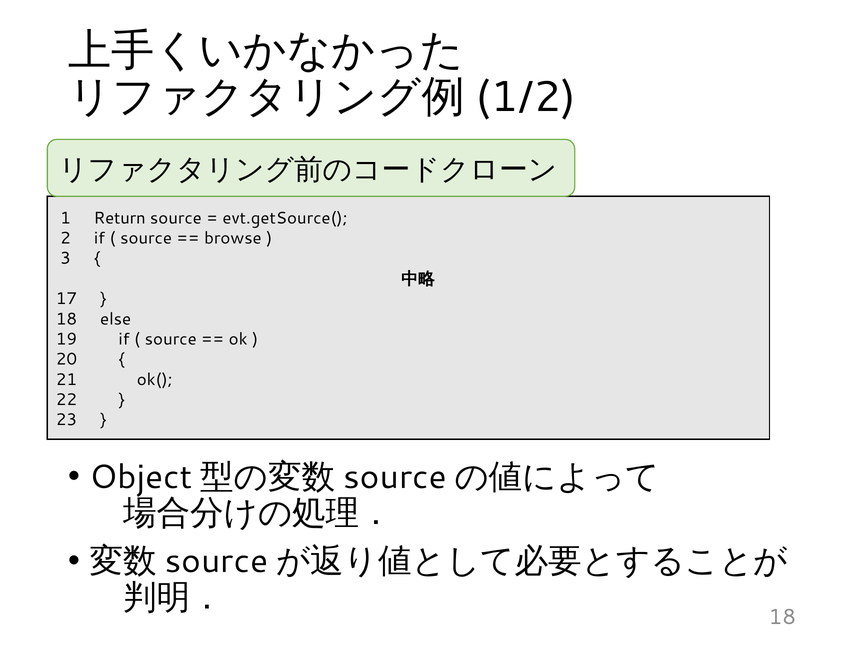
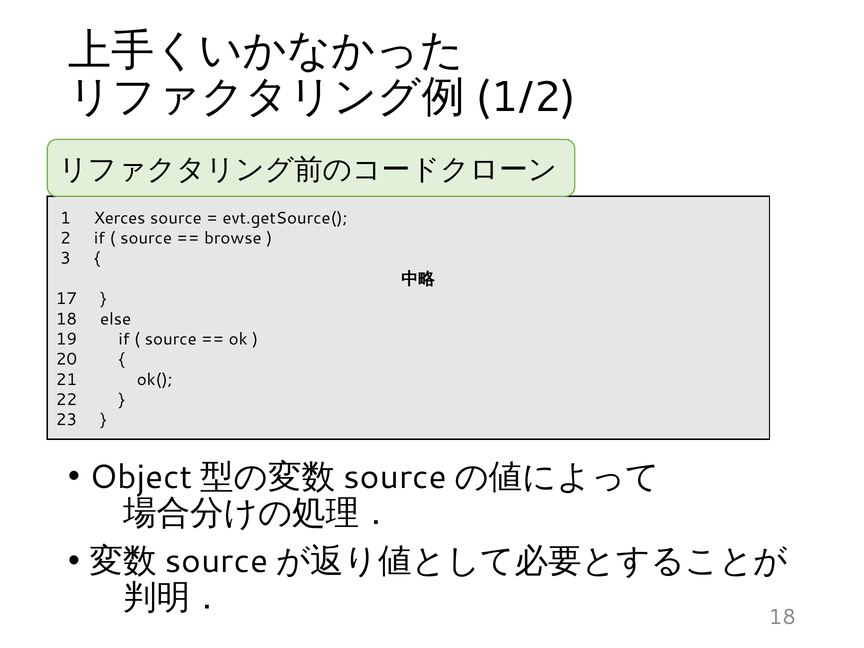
Return: Return -> Xerces
